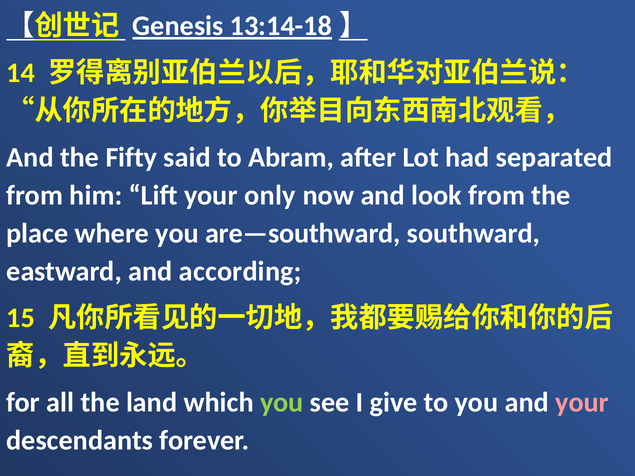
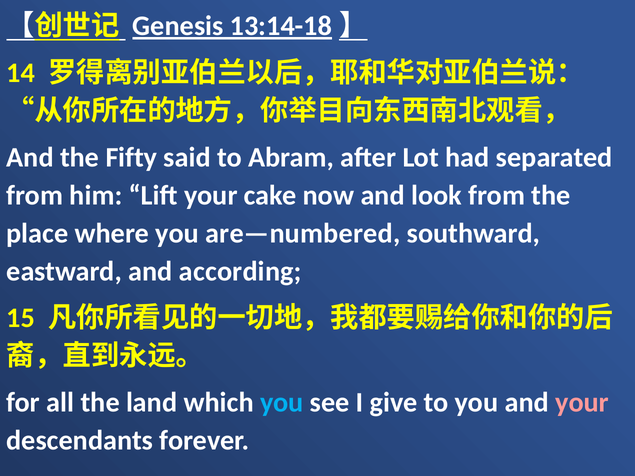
only: only -> cake
are—southward: are—southward -> are—numbered
you at (282, 403) colour: light green -> light blue
